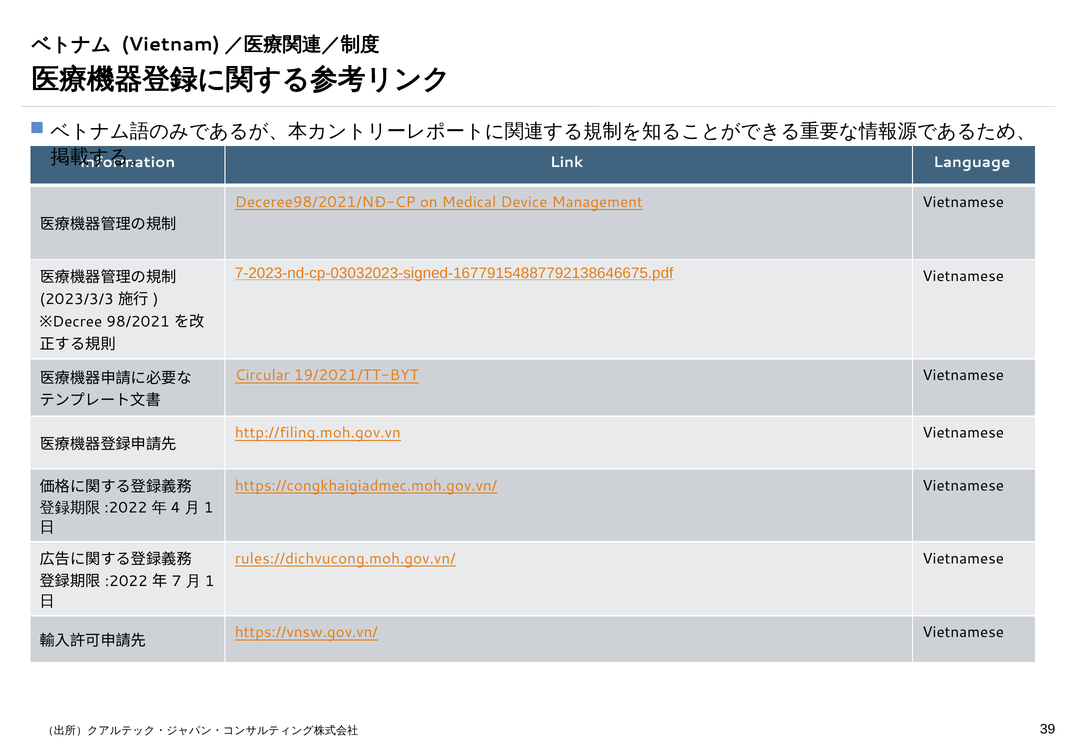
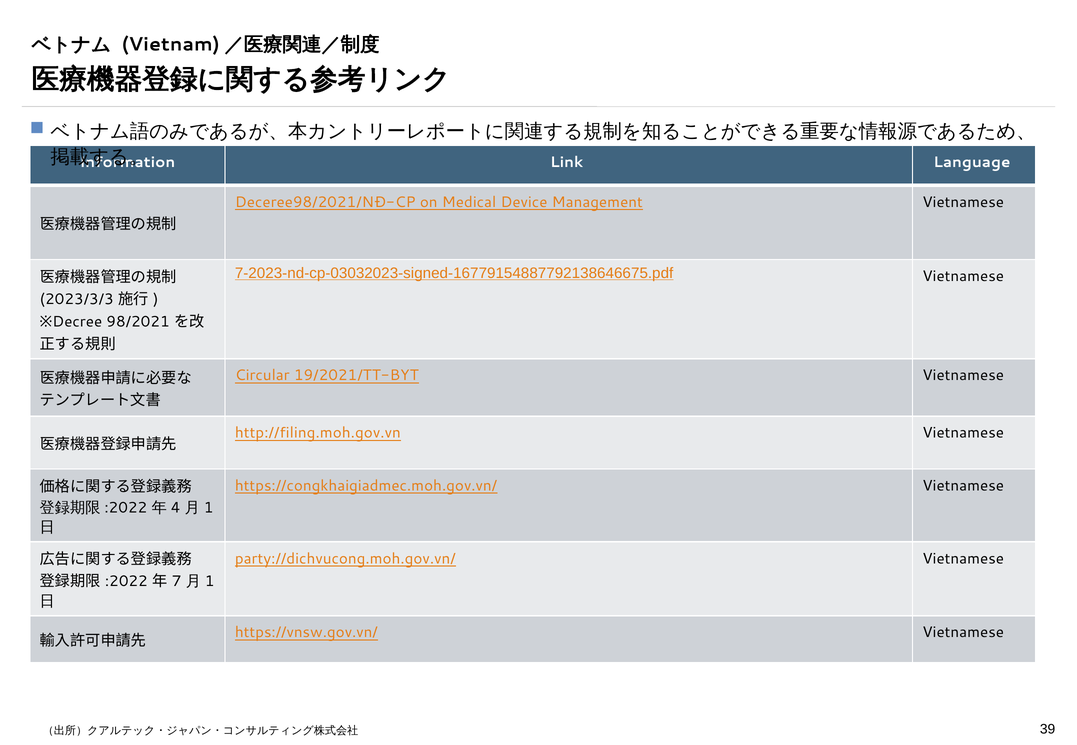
rules://dichvucong.moh.gov.vn/: rules://dichvucong.moh.gov.vn/ -> party://dichvucong.moh.gov.vn/
